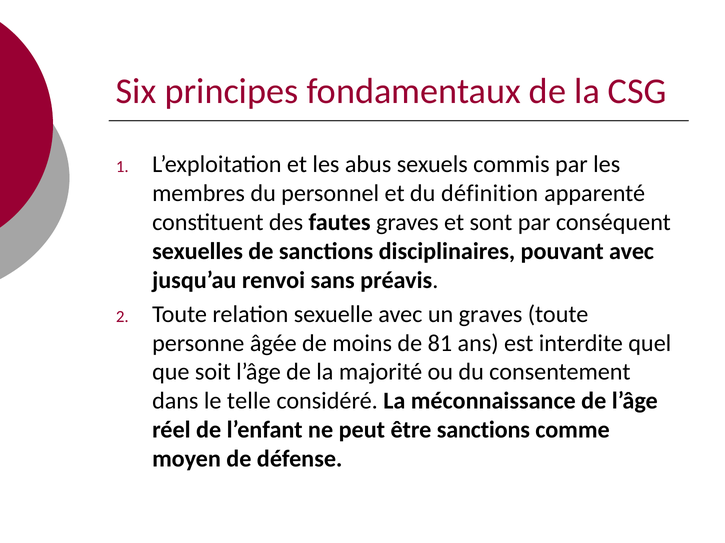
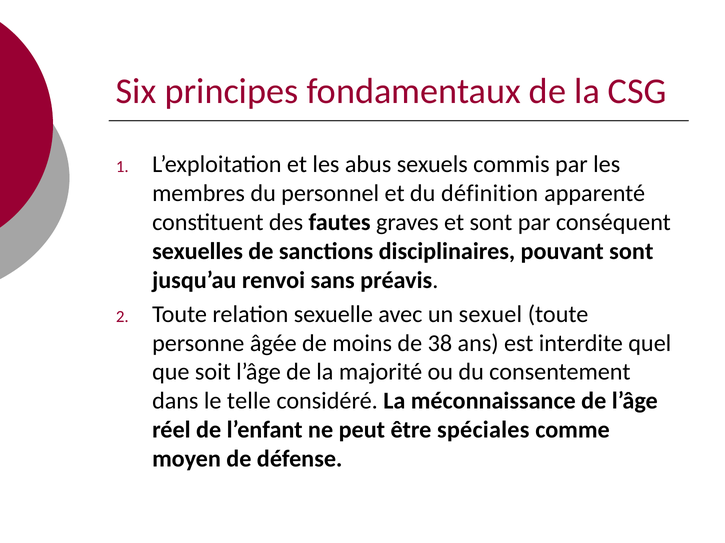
pouvant avec: avec -> sont
un graves: graves -> sexuel
81: 81 -> 38
être sanctions: sanctions -> spéciales
